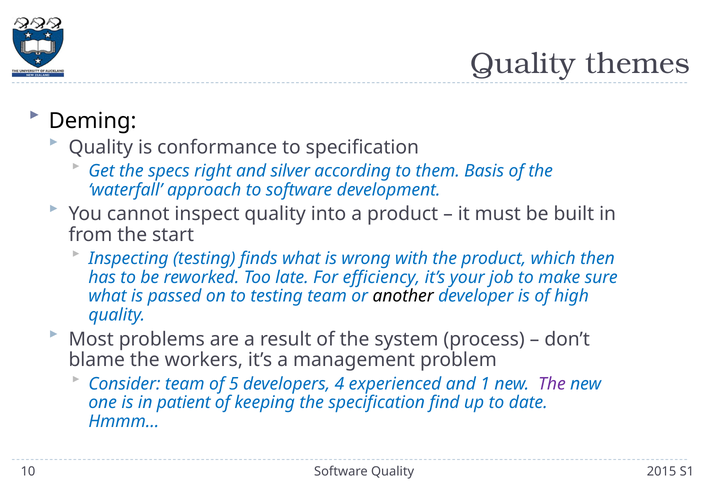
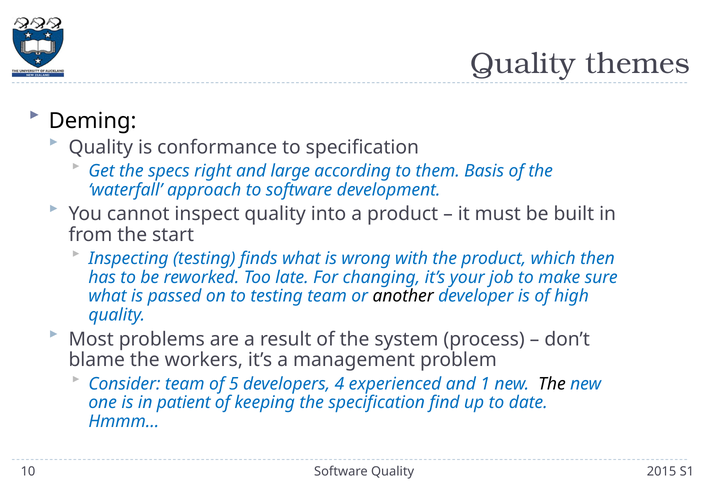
silver: silver -> large
efficiency: efficiency -> changing
The at (552, 384) colour: purple -> black
